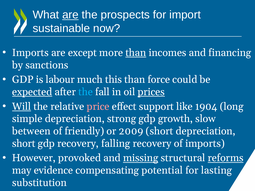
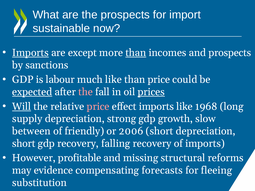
are at (70, 15) underline: present -> none
Imports at (30, 53) underline: none -> present
and financing: financing -> prospects
much this: this -> like
than force: force -> price
the at (86, 92) colour: light blue -> pink
effect support: support -> imports
1904: 1904 -> 1968
simple: simple -> supply
2009: 2009 -> 2006
provoked: provoked -> profitable
missing underline: present -> none
reforms underline: present -> none
potential: potential -> forecasts
lasting: lasting -> fleeing
